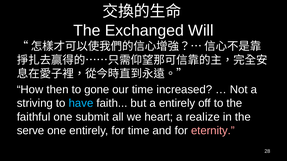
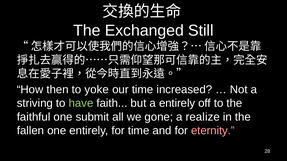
Will: Will -> Still
gone: gone -> yoke
have colour: light blue -> light green
heart: heart -> gone
serve: serve -> fallen
